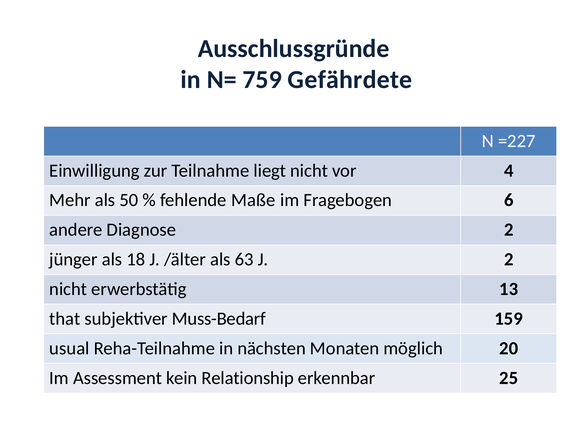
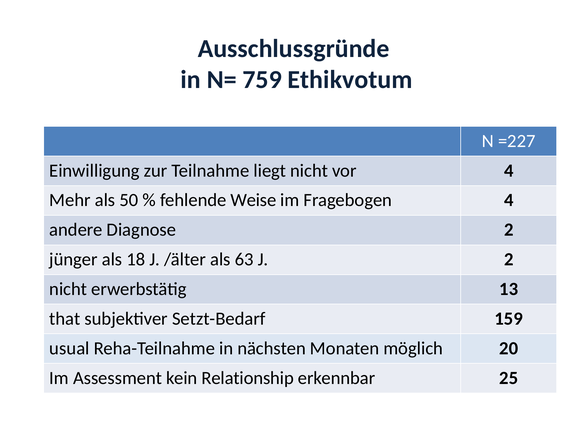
Gefährdete: Gefährdete -> Ethikvotum
Maße: Maße -> Weise
Fragebogen 6: 6 -> 4
Muss-Bedarf: Muss-Bedarf -> Setzt-Bedarf
